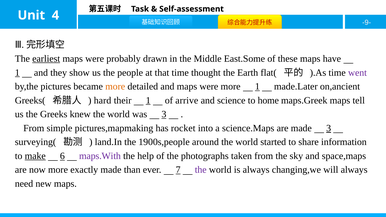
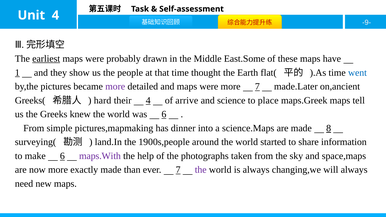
went colour: purple -> blue
more at (115, 87) colour: orange -> purple
more 1: 1 -> 7
their 1: 1 -> 4
home: home -> place
was 3: 3 -> 6
rocket: rocket -> dinner
made 3: 3 -> 8
make underline: present -> none
